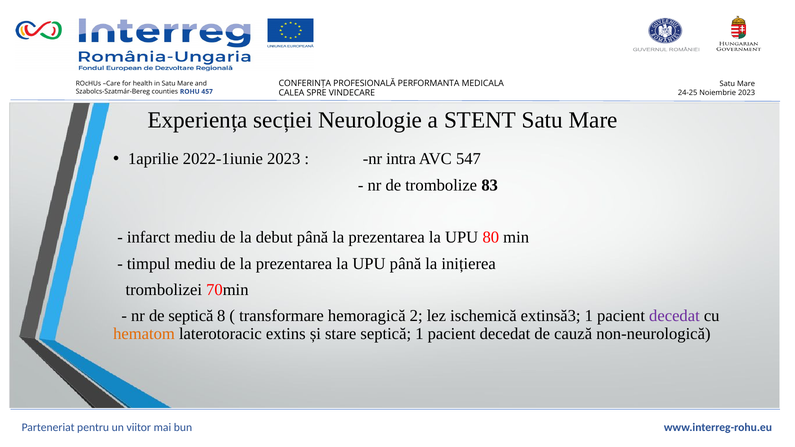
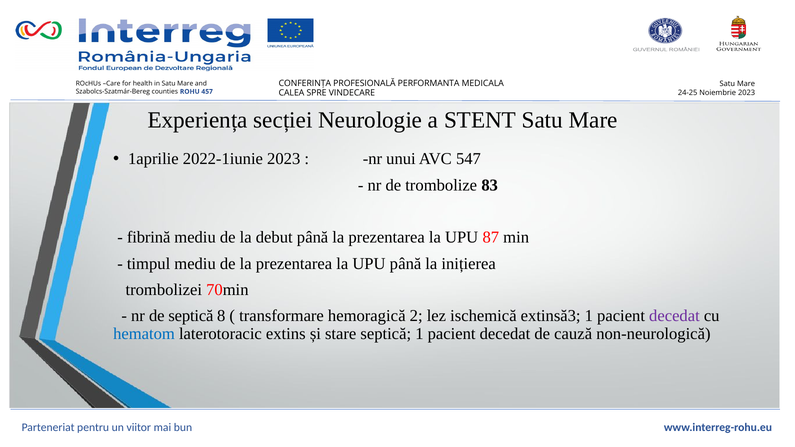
intra: intra -> unui
infarct: infarct -> fibrină
80: 80 -> 87
hematom colour: orange -> blue
